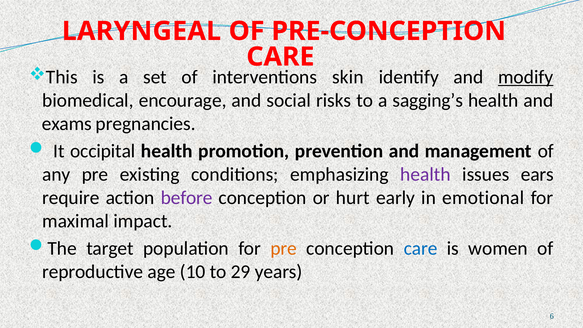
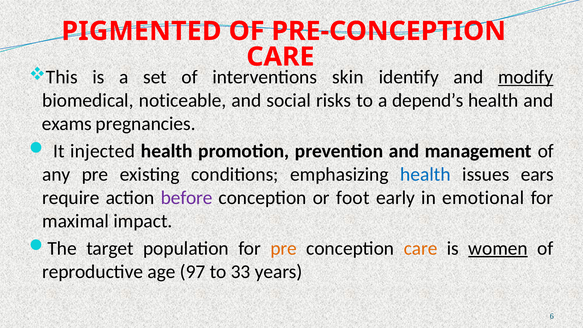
LARYNGEAL: LARYNGEAL -> PIGMENTED
encourage: encourage -> noticeable
sagging’s: sagging’s -> depend’s
occipital: occipital -> injected
health at (425, 174) colour: purple -> blue
hurt: hurt -> foot
care at (421, 248) colour: blue -> orange
women underline: none -> present
10: 10 -> 97
29: 29 -> 33
